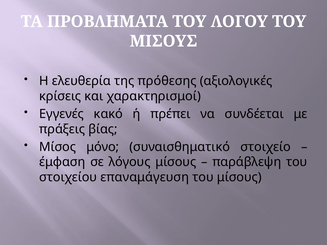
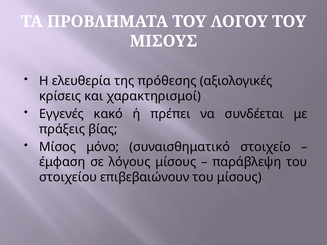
επαναμάγευση: επαναμάγευση -> επιβεβαιώνουν
